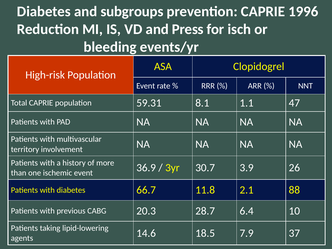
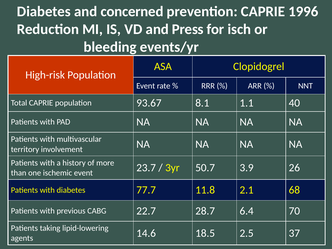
subgroups: subgroups -> concerned
59.31: 59.31 -> 93.67
47: 47 -> 40
36.9: 36.9 -> 23.7
30.7: 30.7 -> 50.7
66.7: 66.7 -> 77.7
88: 88 -> 68
20.3: 20.3 -> 22.7
10: 10 -> 70
7.9: 7.9 -> 2.5
